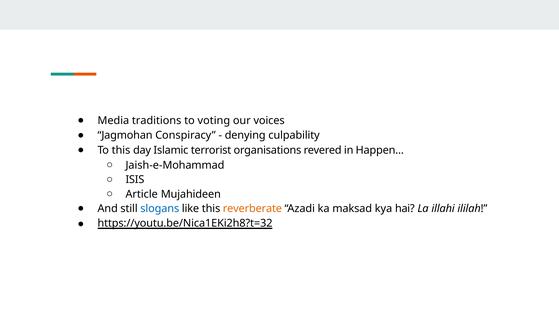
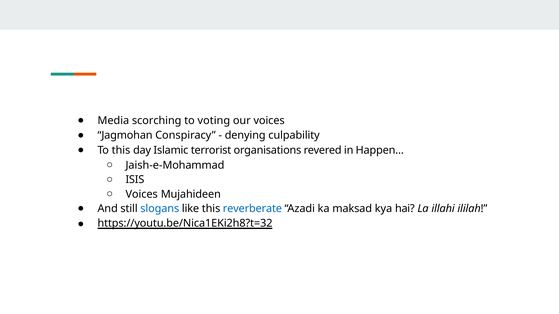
traditions: traditions -> scorching
Article at (142, 194): Article -> Voices
reverberate colour: orange -> blue
